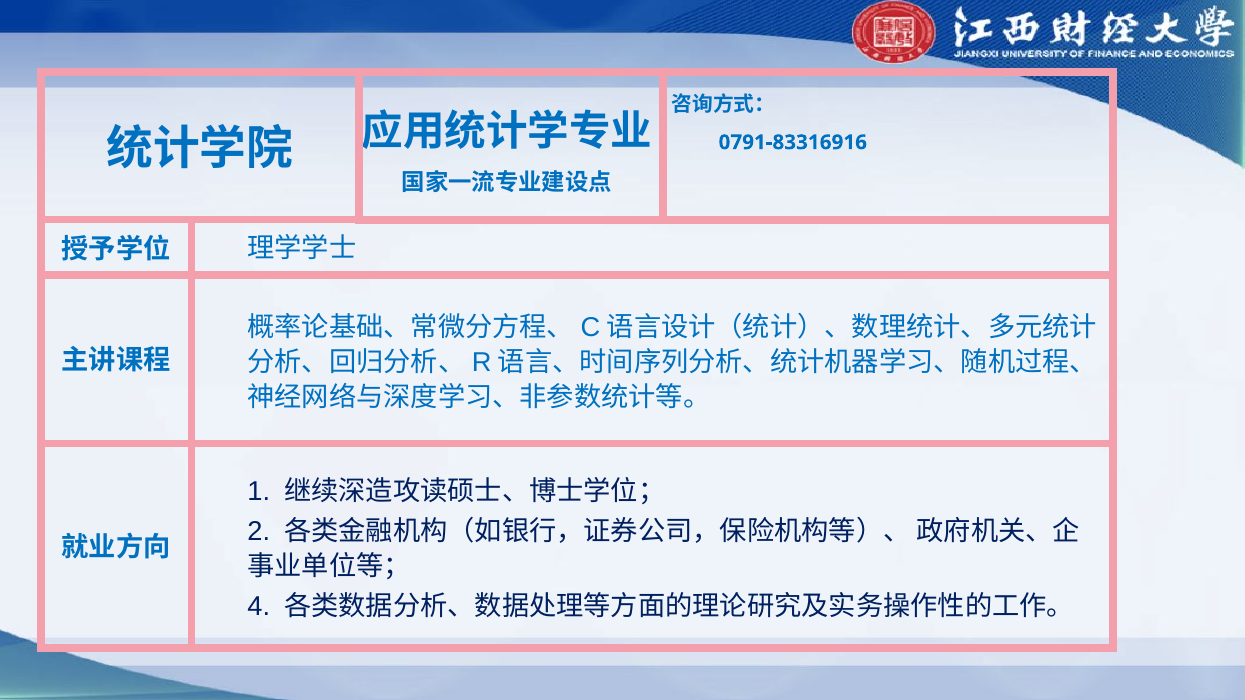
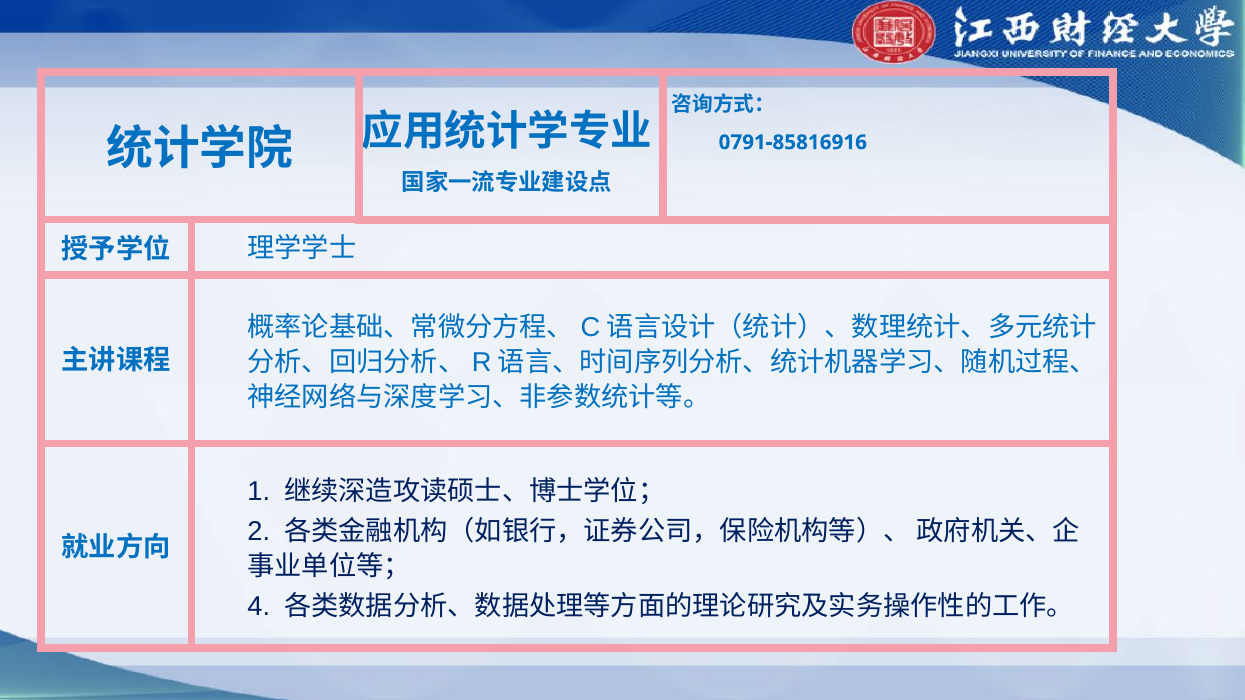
0791-83316916: 0791-83316916 -> 0791-85816916
